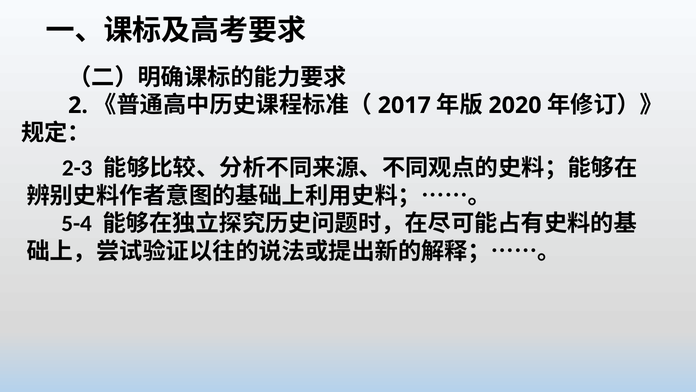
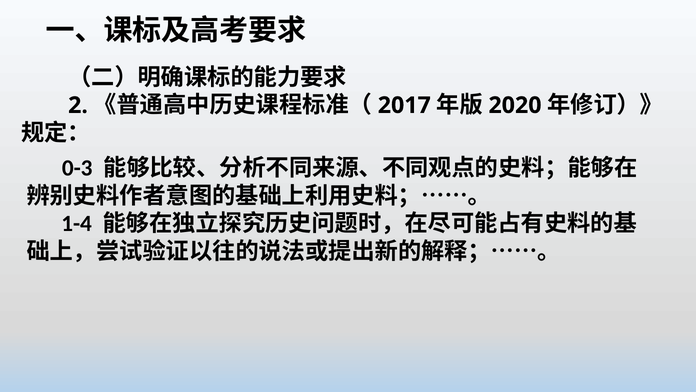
2-3: 2-3 -> 0-3
5-4: 5-4 -> 1-4
